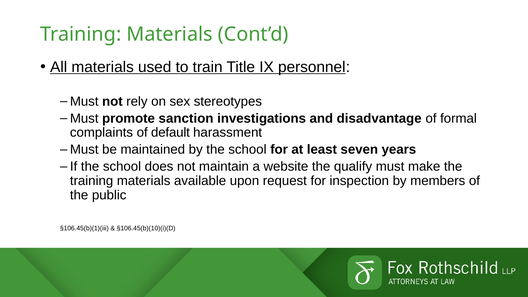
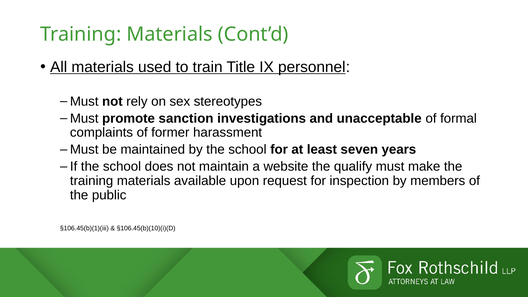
disadvantage: disadvantage -> unacceptable
default: default -> former
